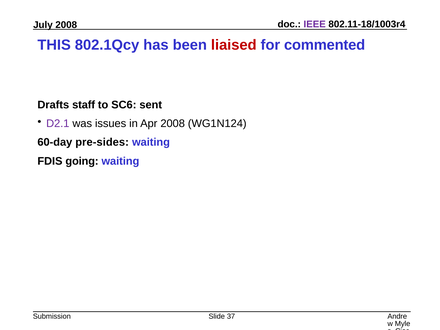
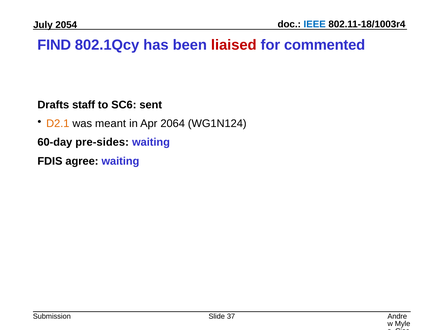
IEEE colour: purple -> blue
2008 at (66, 25): 2008 -> 2054
THIS: THIS -> FIND
D2.1 colour: purple -> orange
issues: issues -> meant
Apr 2008: 2008 -> 2064
going: going -> agree
